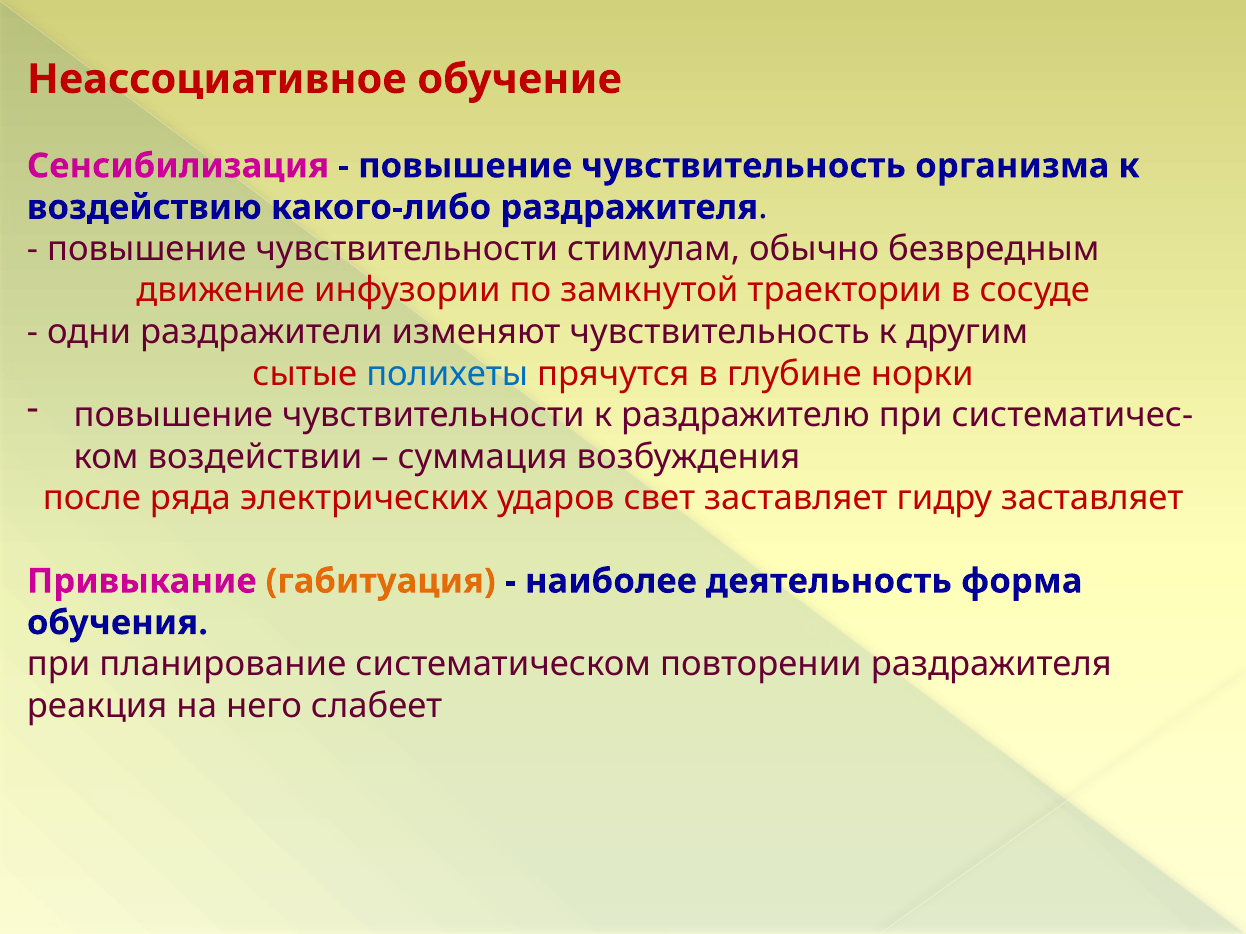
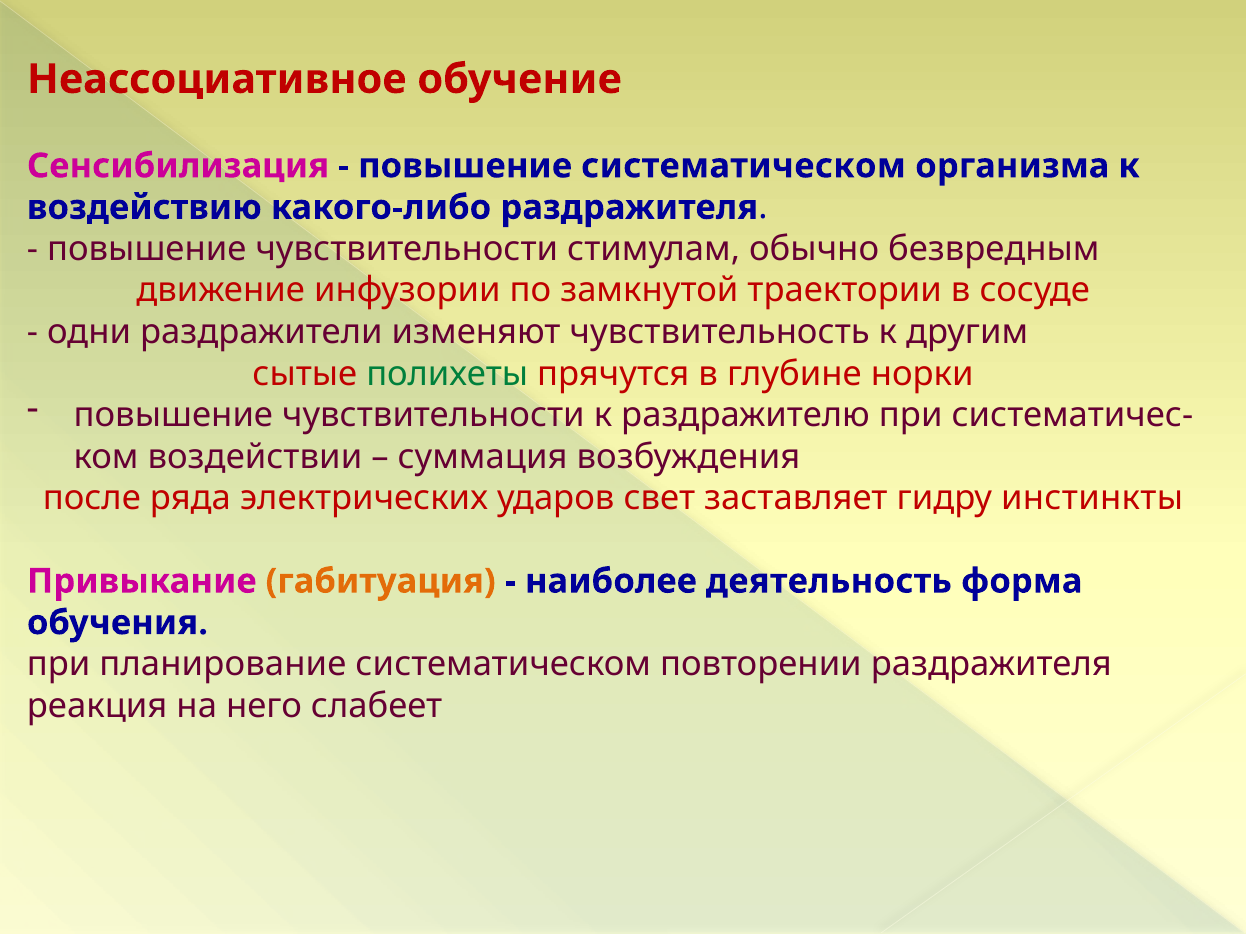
повышение чувствительность: чувствительность -> систематическом
полихеты colour: blue -> green
гидру заставляет: заставляет -> инстинкты
